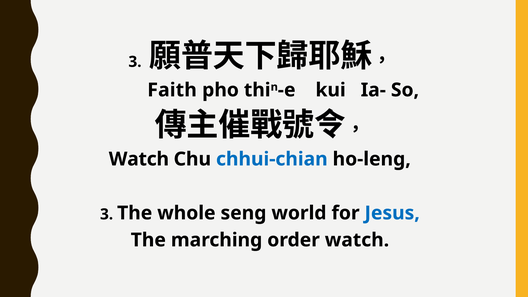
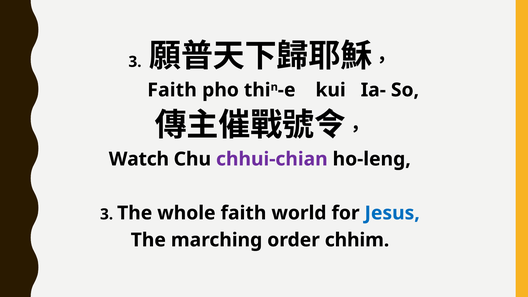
chhui-chian colour: blue -> purple
whole seng: seng -> faith
order watch: watch -> chhim
